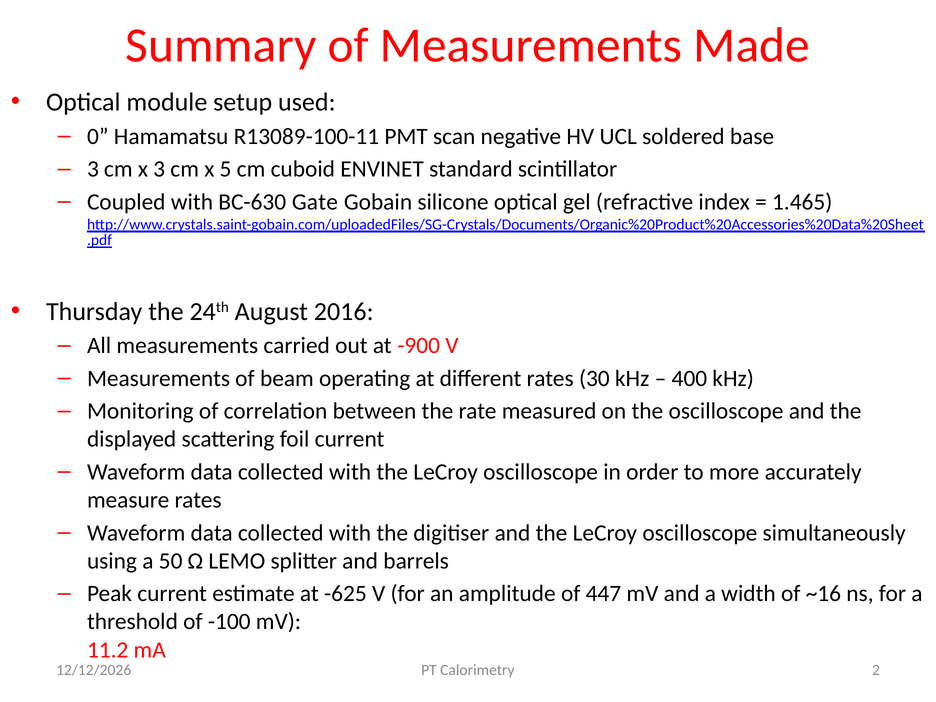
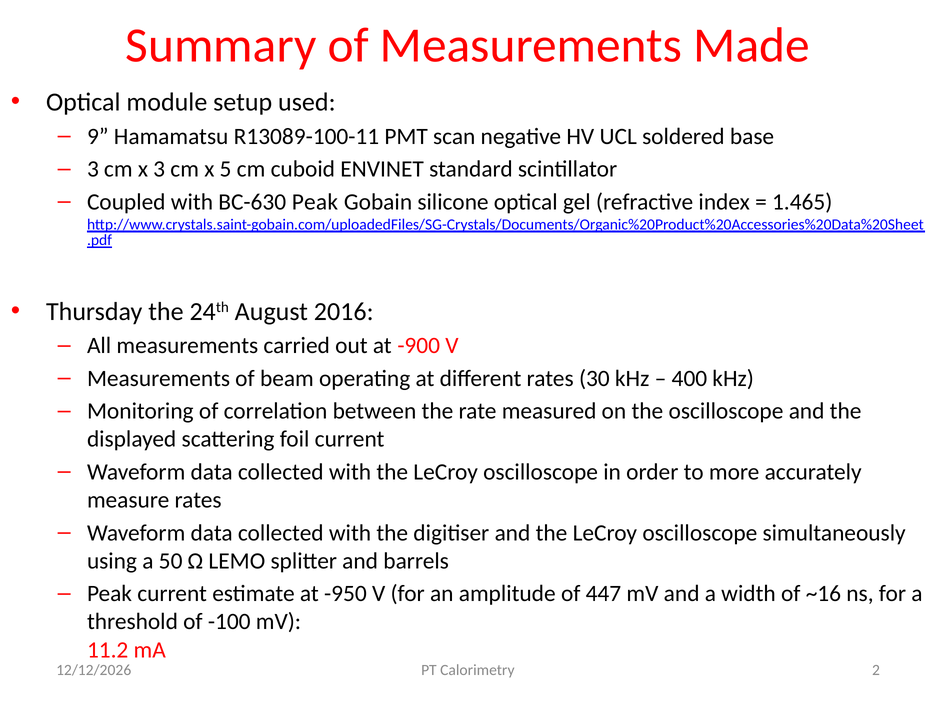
0: 0 -> 9
BC-630 Gate: Gate -> Peak
-625: -625 -> -950
